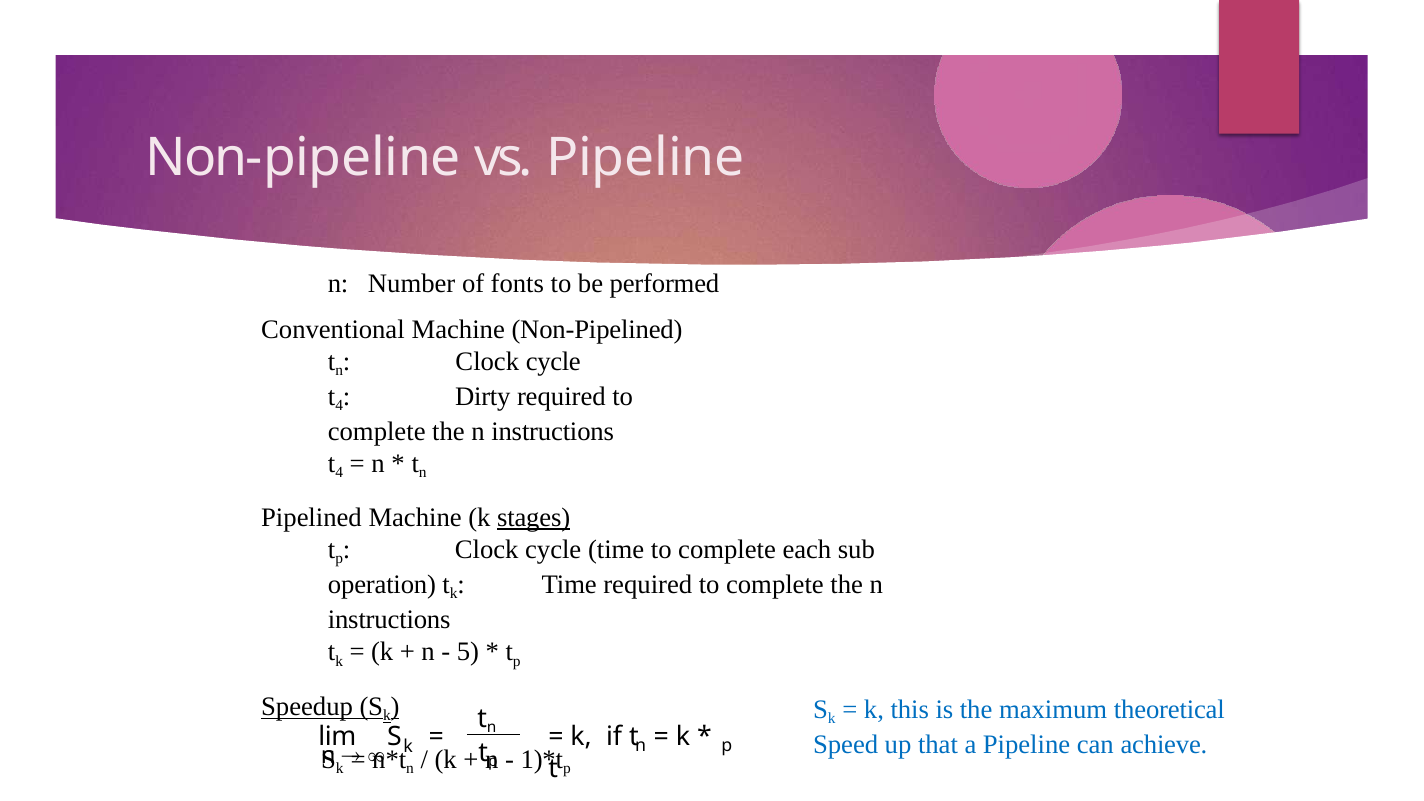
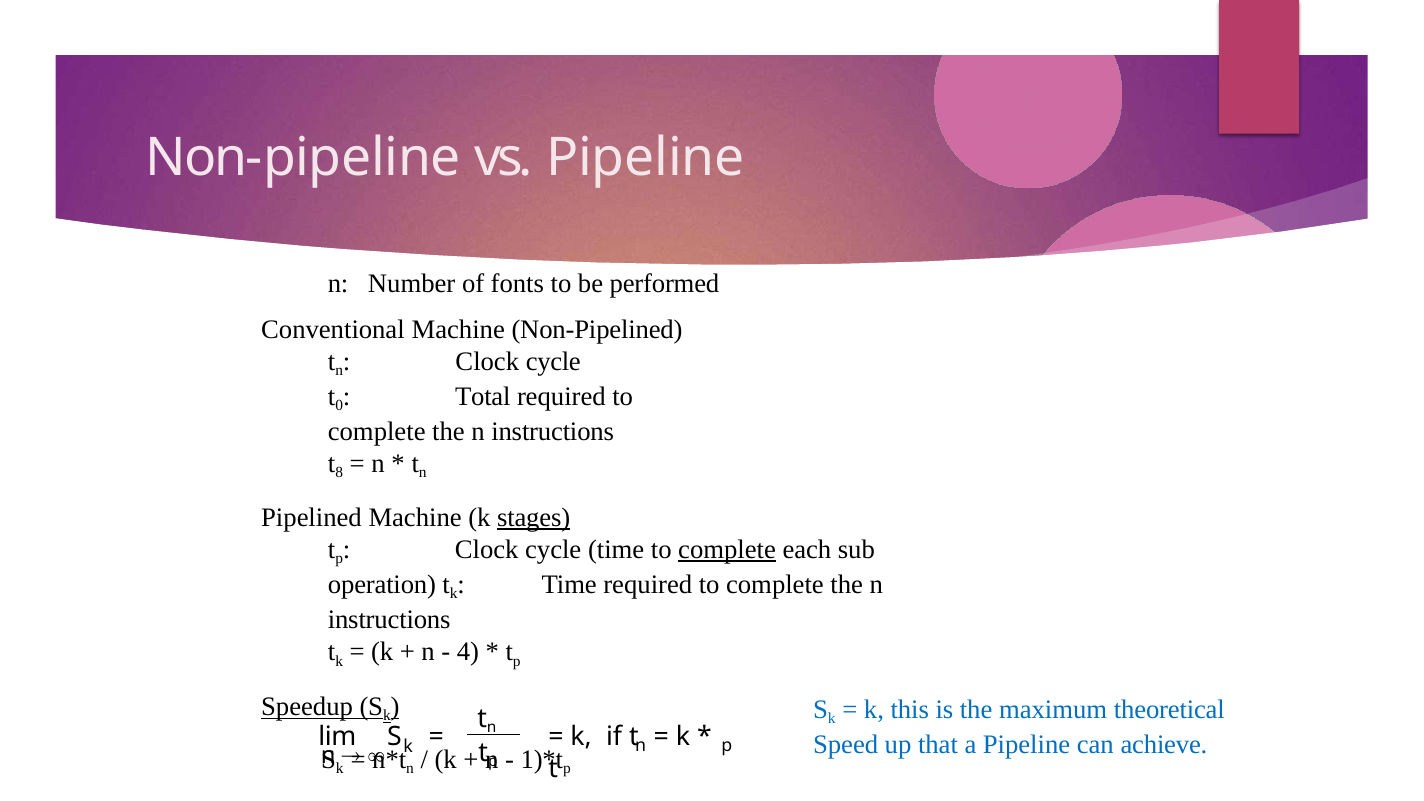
4 at (339, 406): 4 -> 0
Dirty: Dirty -> Total
4 at (339, 473): 4 -> 8
complete at (727, 550) underline: none -> present
5: 5 -> 4
